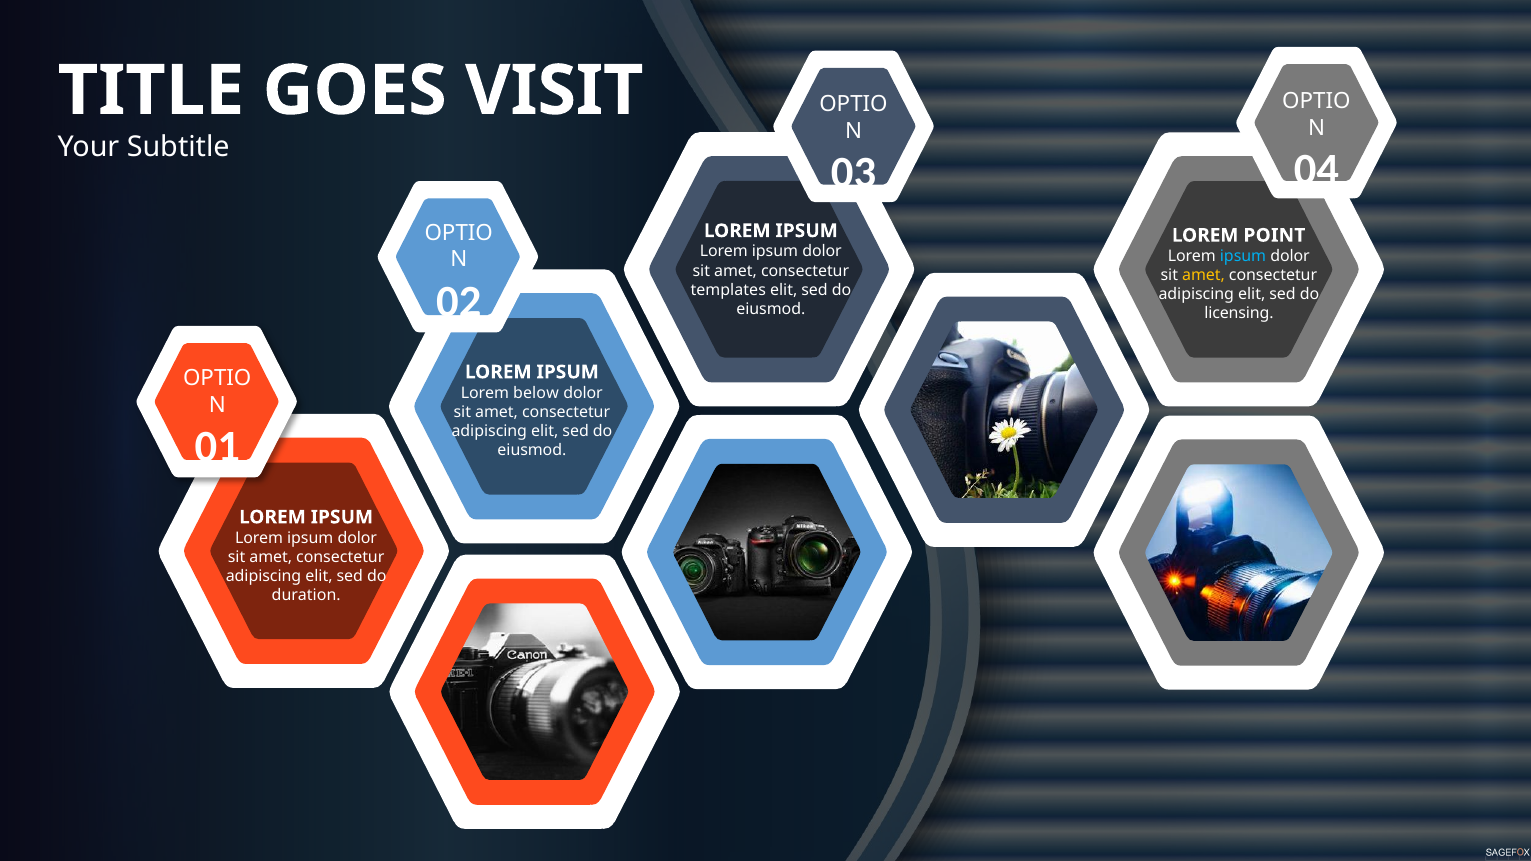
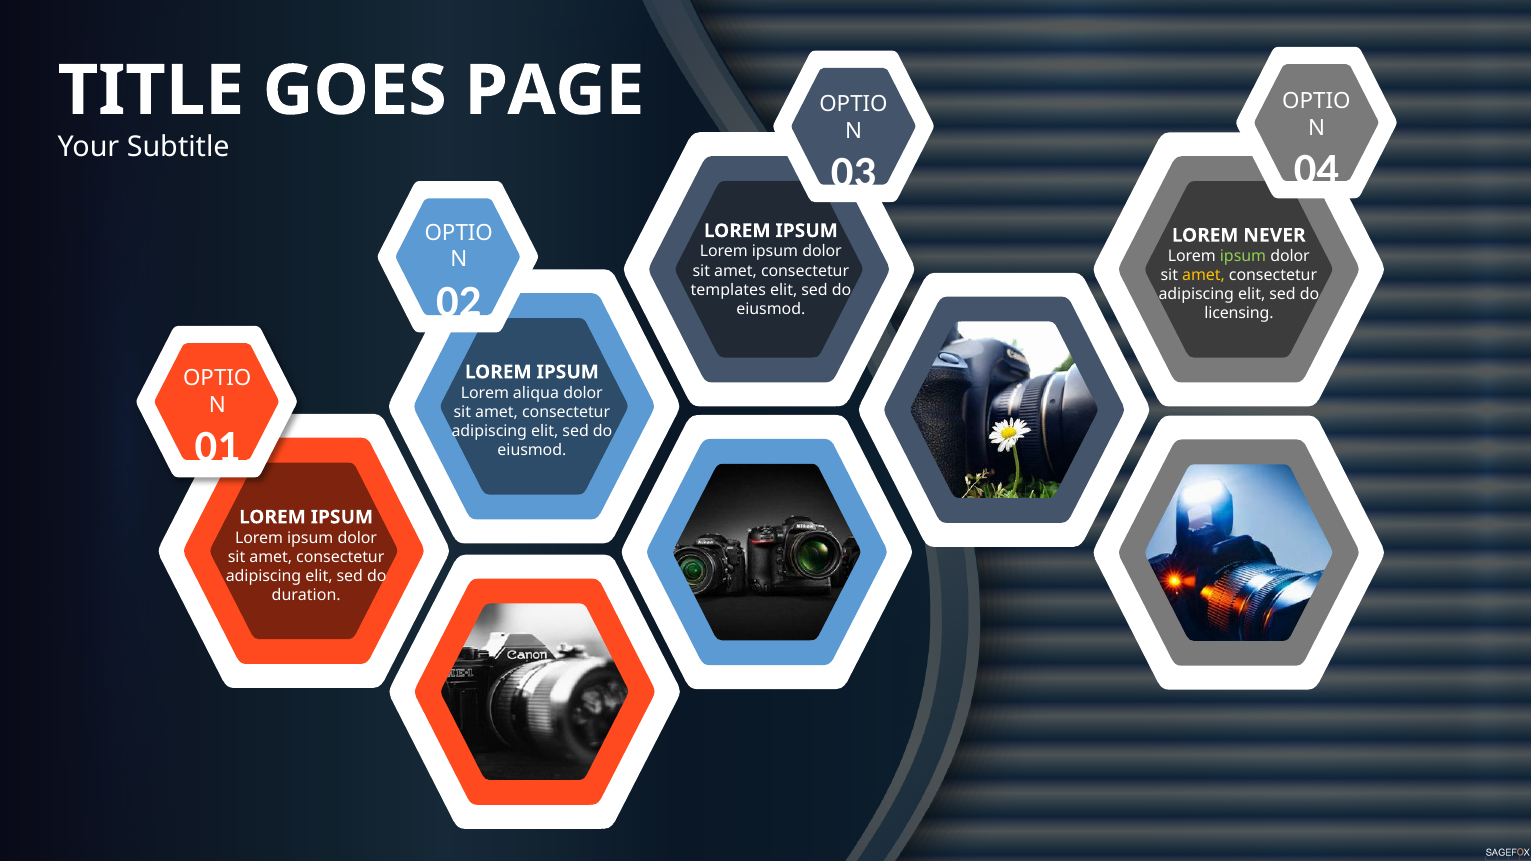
VISIT: VISIT -> PAGE
POINT: POINT -> NEVER
ipsum at (1243, 256) colour: light blue -> light green
below: below -> aliqua
